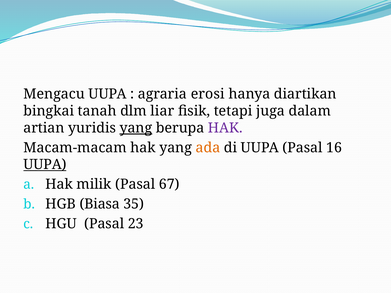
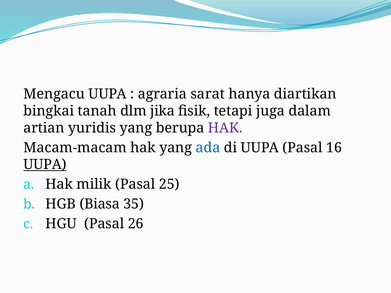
erosi: erosi -> sarat
liar: liar -> jika
yang at (136, 128) underline: present -> none
ada colour: orange -> blue
67: 67 -> 25
23: 23 -> 26
